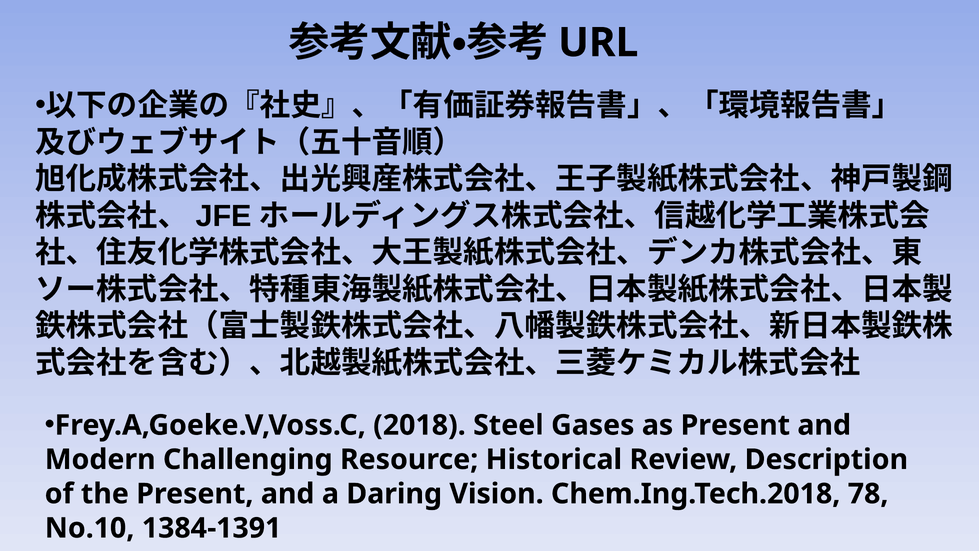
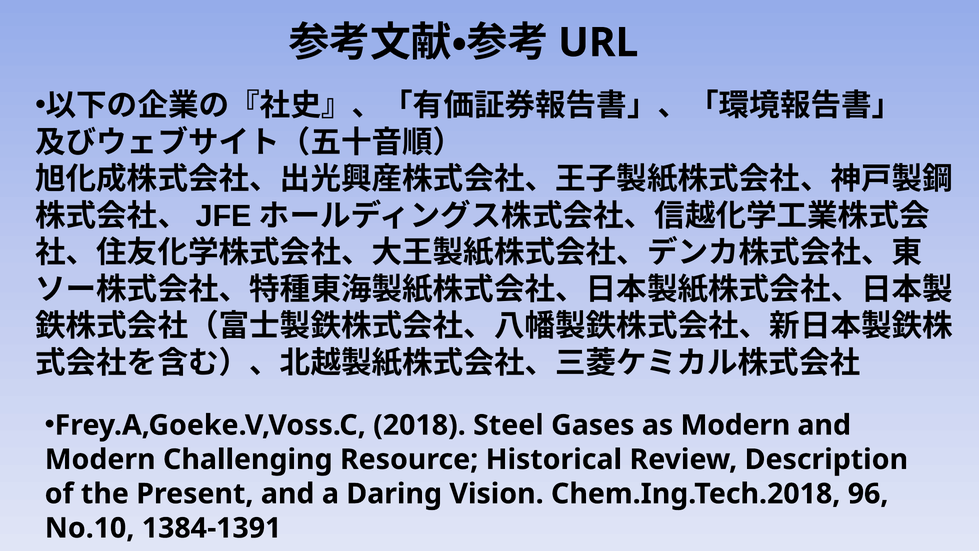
as Present: Present -> Modern
78: 78 -> 96
